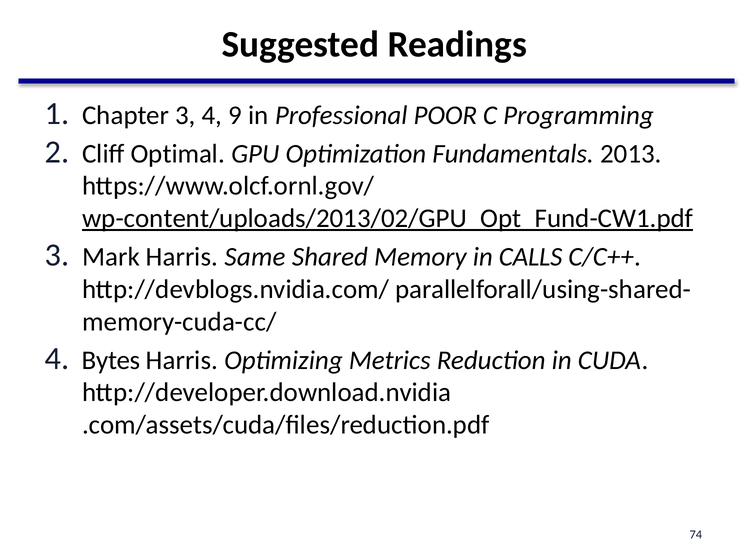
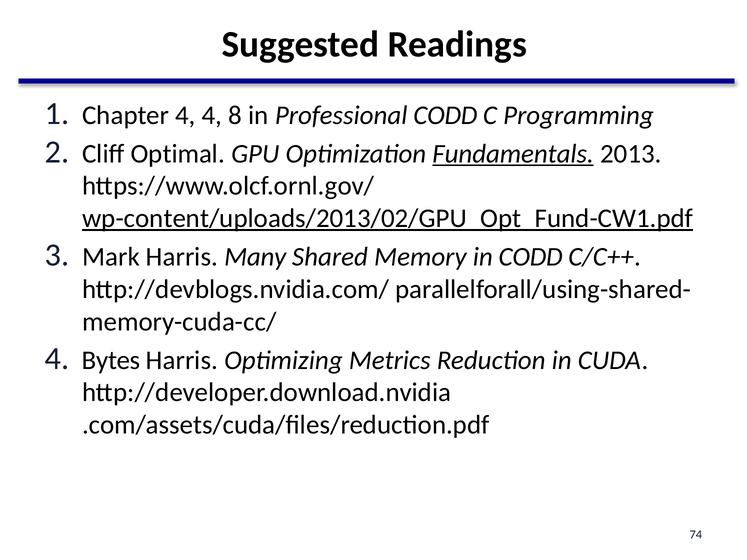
Chapter 3: 3 -> 4
9: 9 -> 8
Professional POOR: POOR -> CODD
Fundamentals underline: none -> present
Same: Same -> Many
in CALLS: CALLS -> CODD
